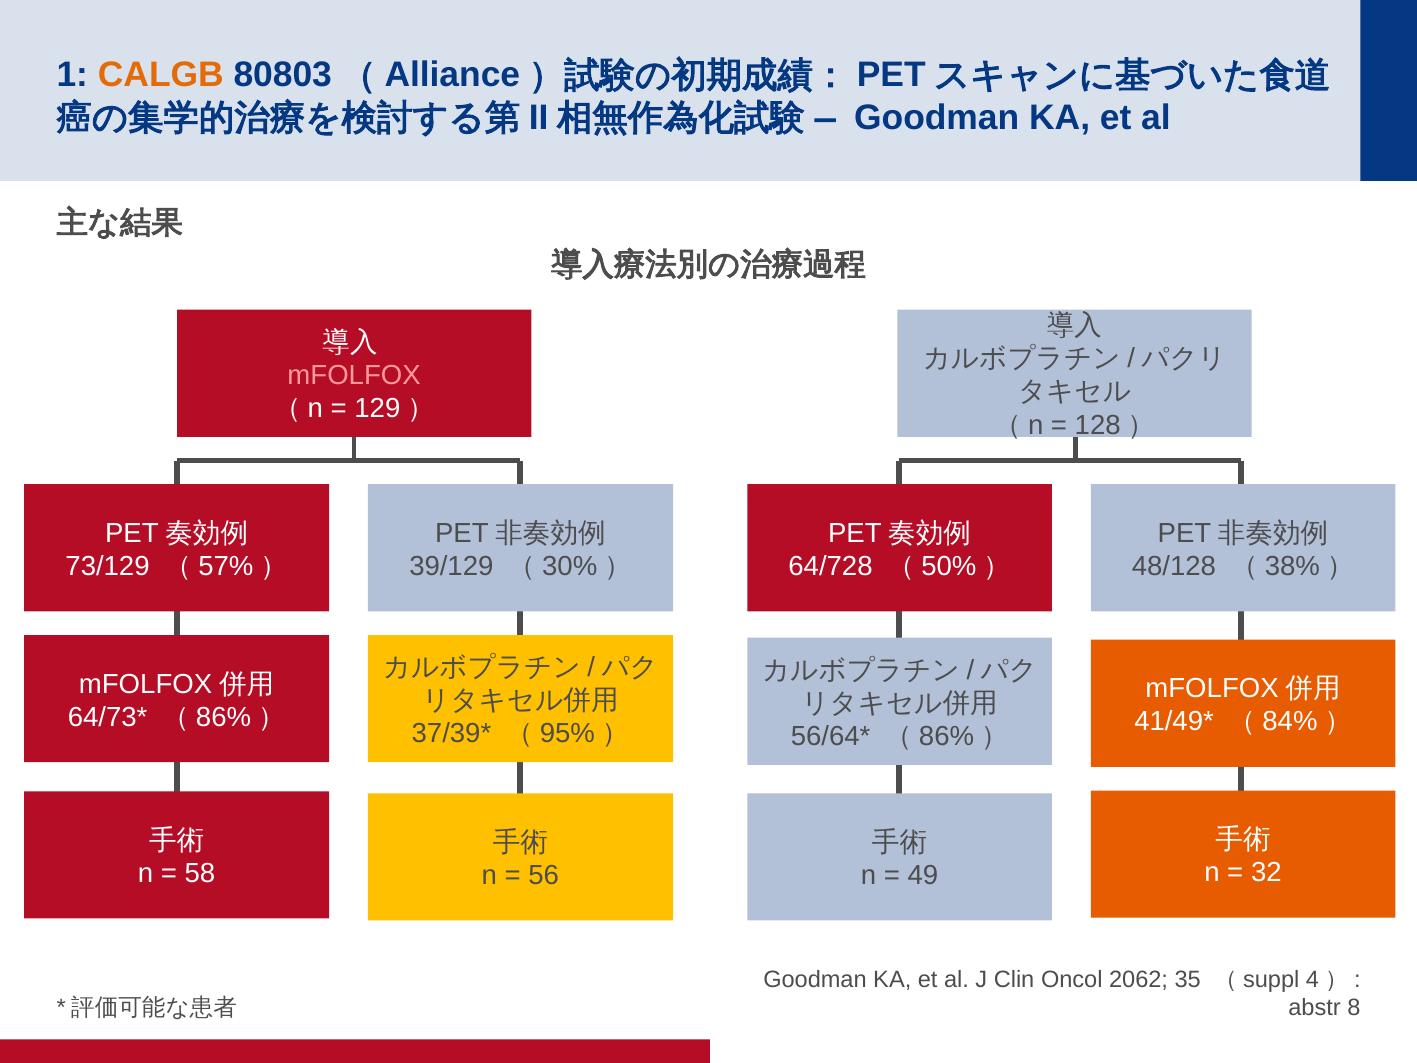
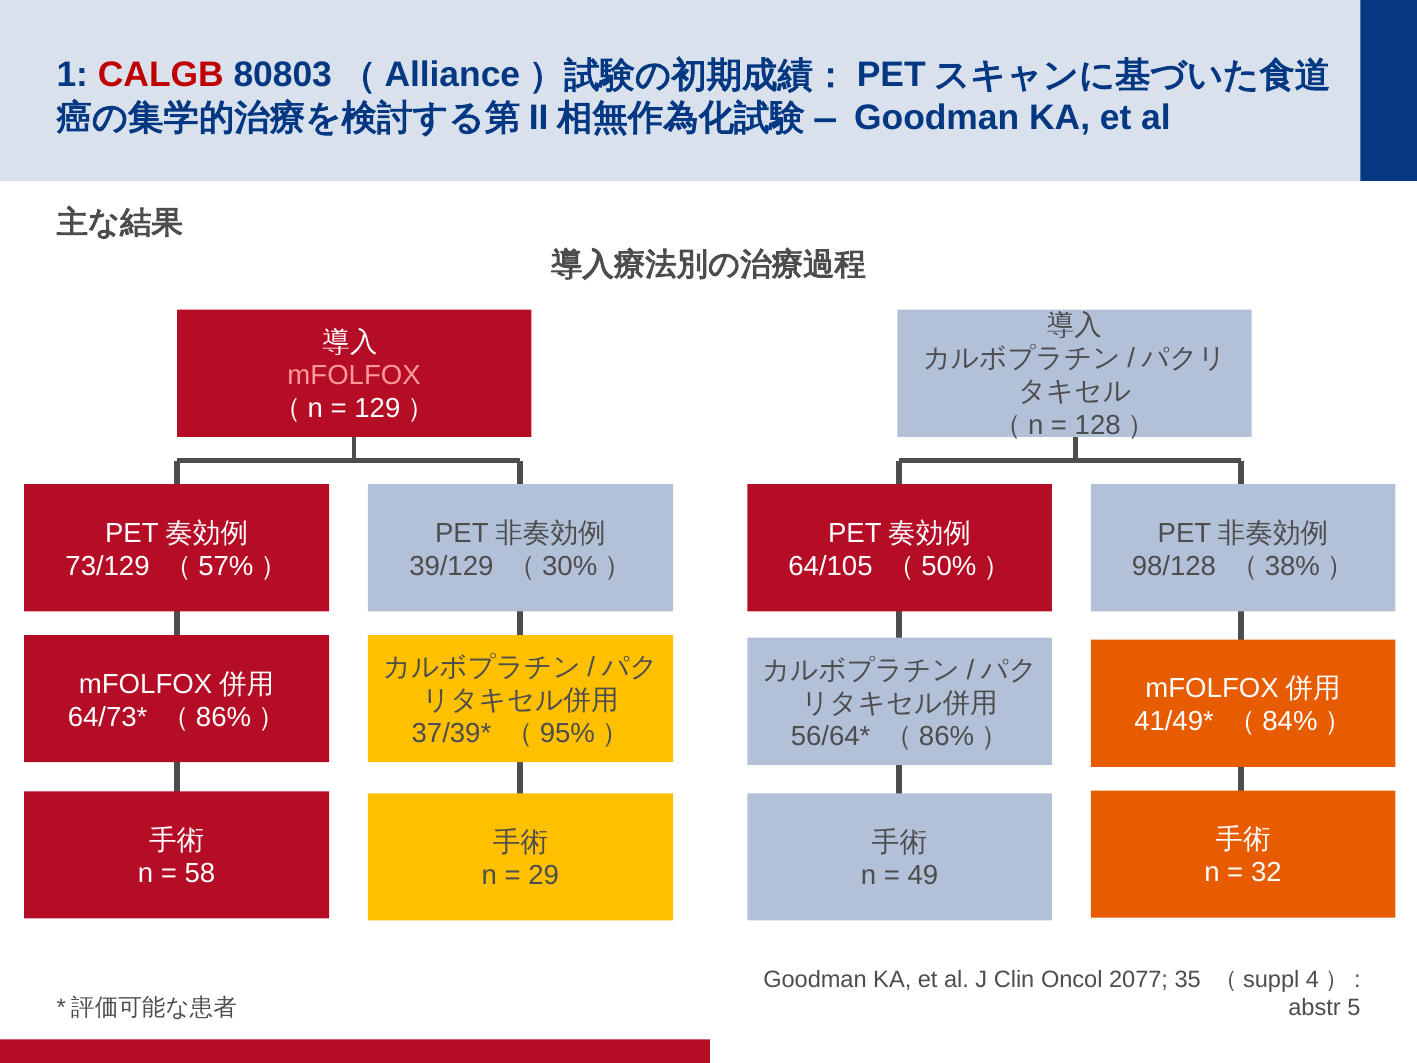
CALGB colour: orange -> red
64/728: 64/728 -> 64/105
48/128: 48/128 -> 98/128
56: 56 -> 29
2062: 2062 -> 2077
8: 8 -> 5
